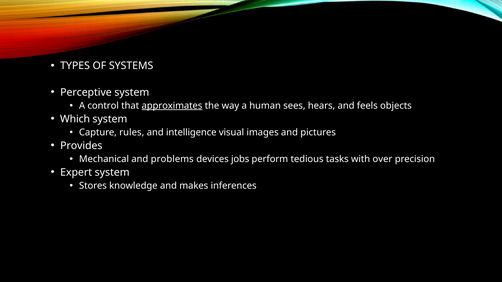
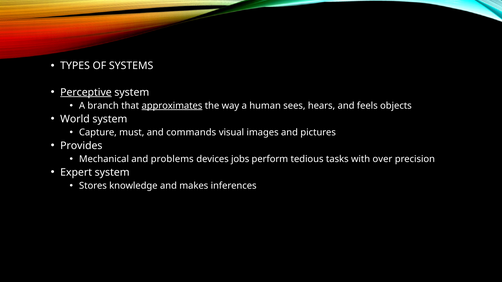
Perceptive underline: none -> present
control: control -> branch
Which: Which -> World
rules: rules -> must
intelligence: intelligence -> commands
